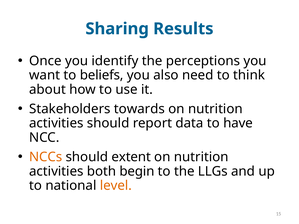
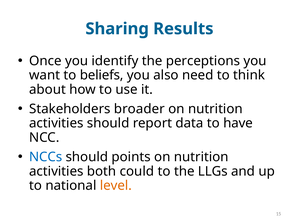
towards: towards -> broader
NCCs colour: orange -> blue
extent: extent -> points
begin: begin -> could
